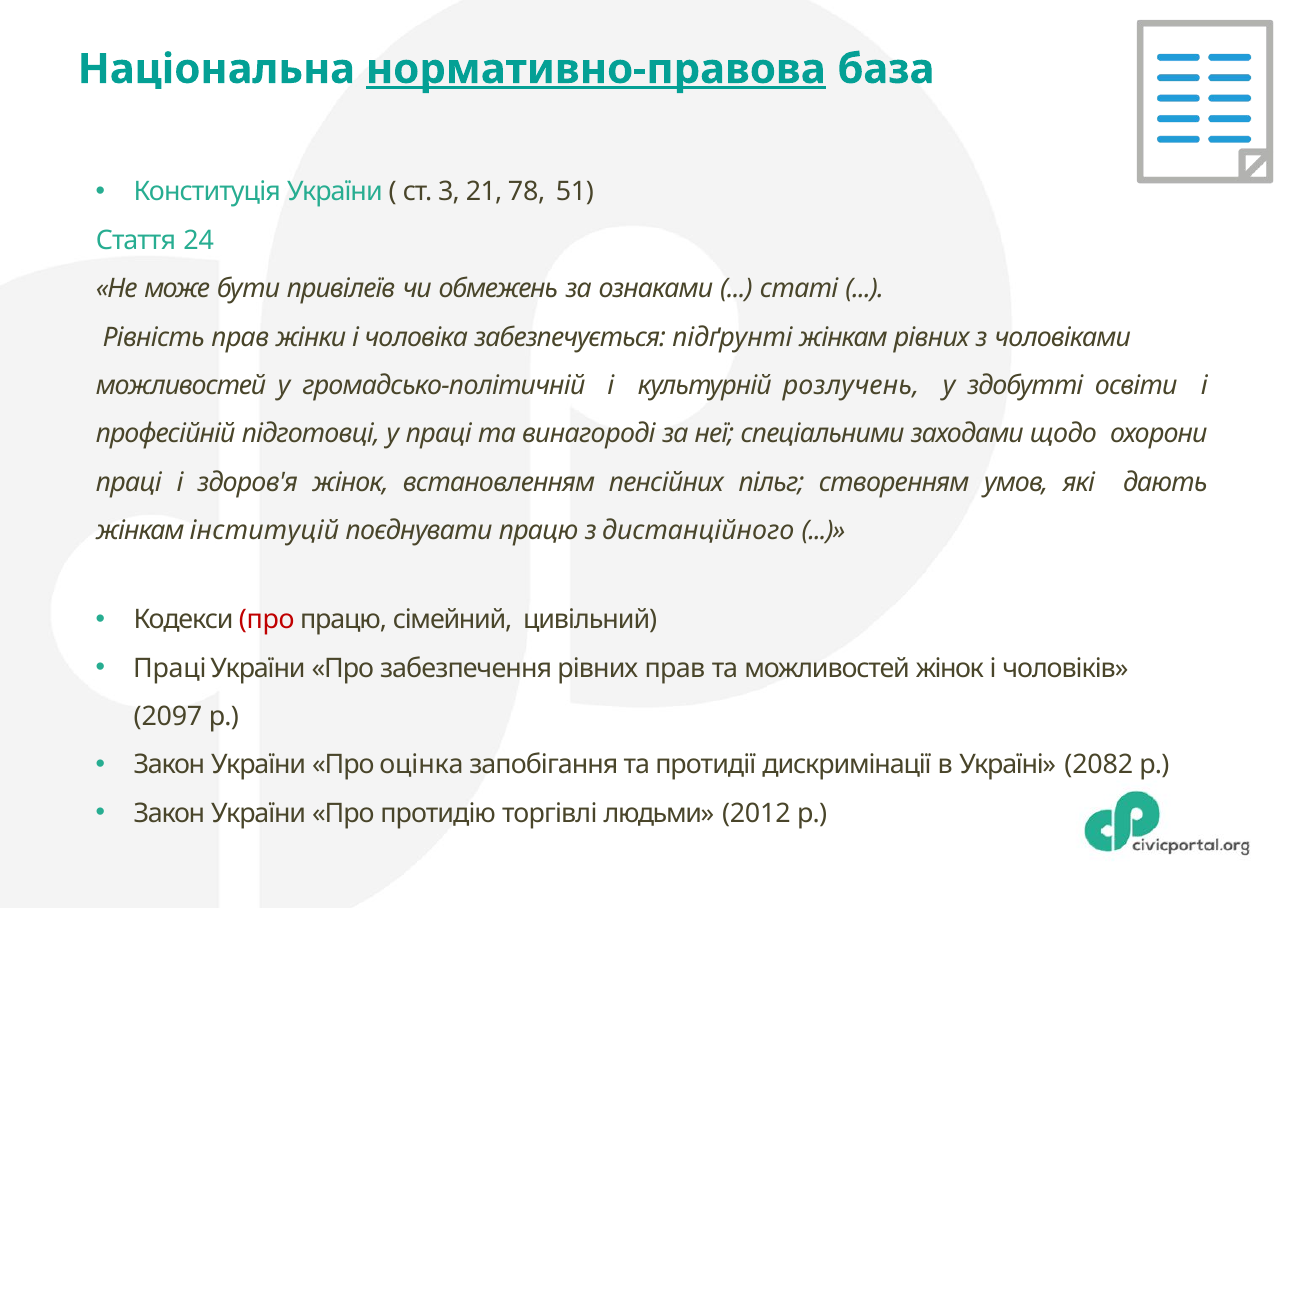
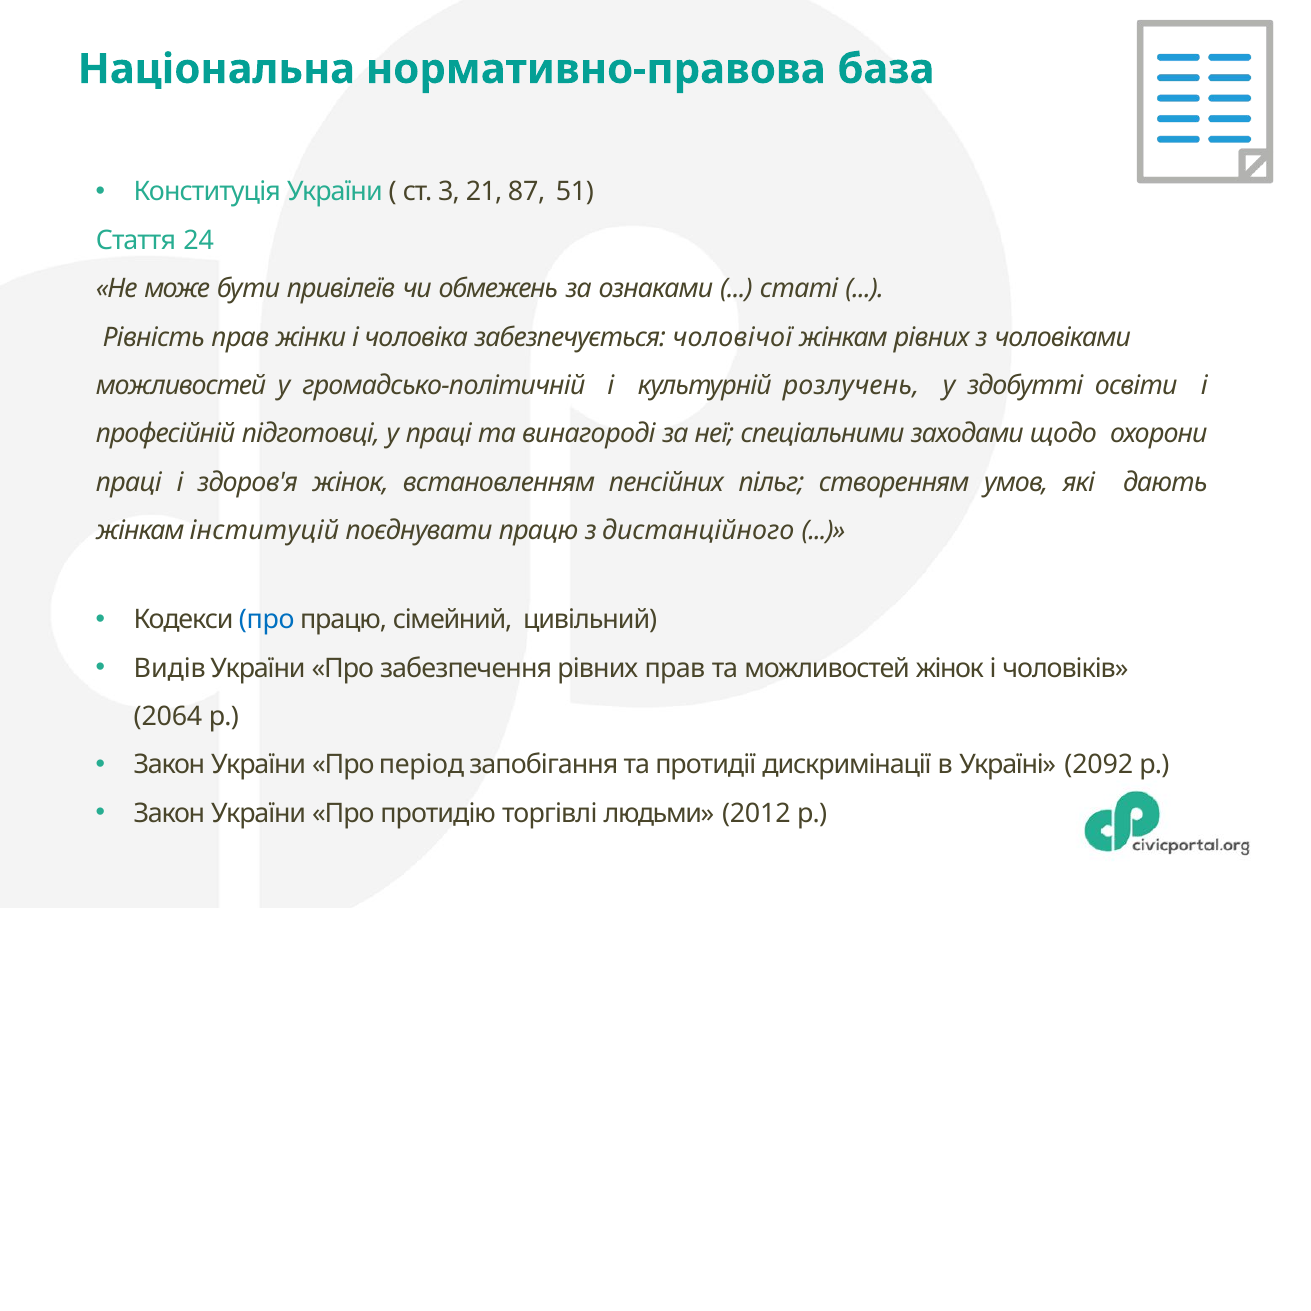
нормативно-правова underline: present -> none
78: 78 -> 87
підґрунті: підґрунті -> чоловічої
про at (267, 620) colour: red -> blue
Праці at (170, 668): Праці -> Видів
2097: 2097 -> 2064
оцінка: оцінка -> період
2082: 2082 -> 2092
